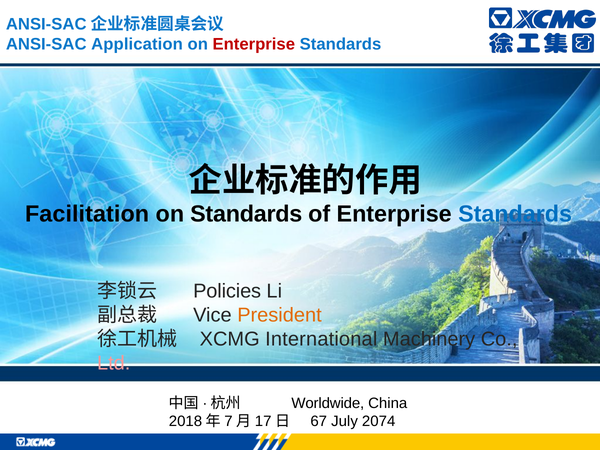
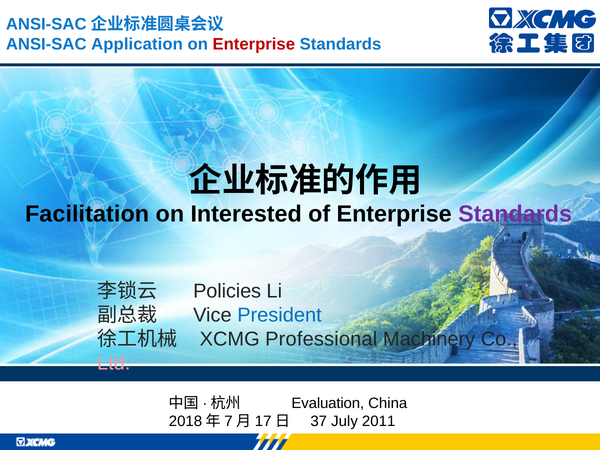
on Standards: Standards -> Interested
Standards at (515, 214) colour: blue -> purple
President colour: orange -> blue
International: International -> Professional
Worldwide: Worldwide -> Evaluation
67: 67 -> 37
2074: 2074 -> 2011
